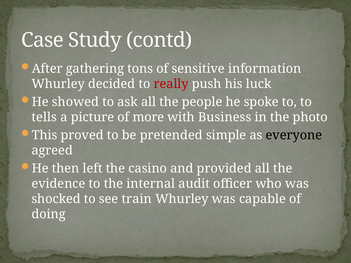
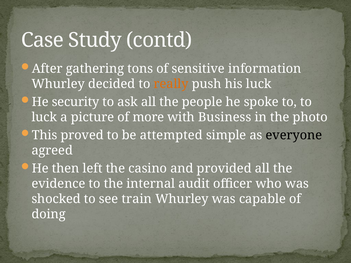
really colour: red -> orange
showed: showed -> security
tells at (44, 117): tells -> luck
pretended: pretended -> attempted
